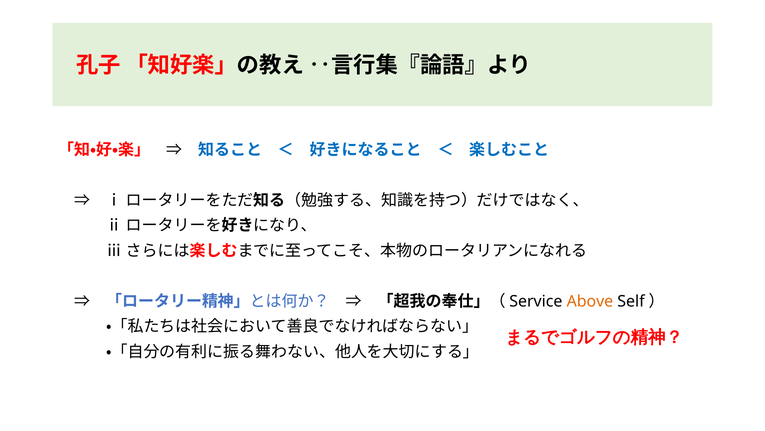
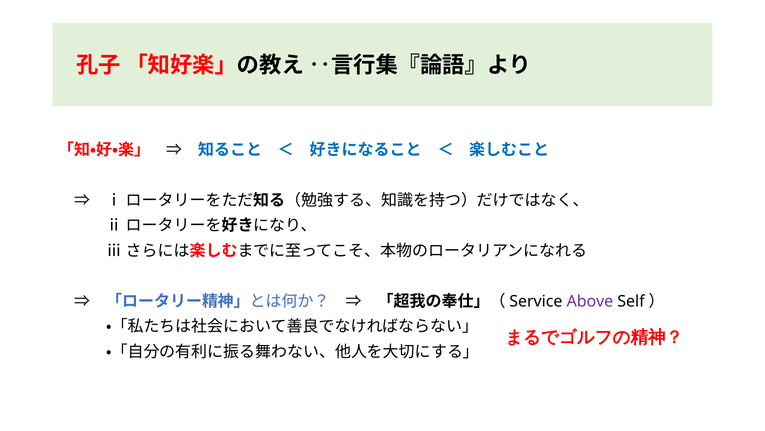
Above colour: orange -> purple
